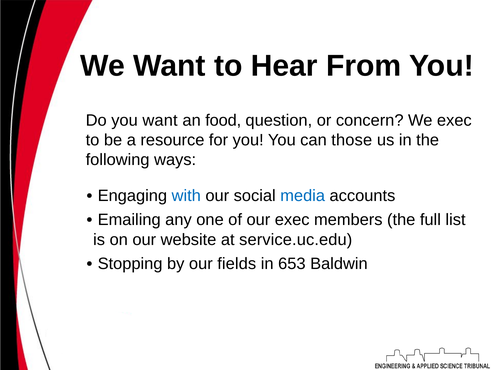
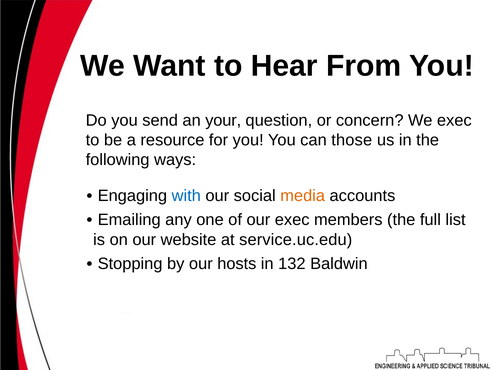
you want: want -> send
food: food -> your
media colour: blue -> orange
fields: fields -> hosts
653: 653 -> 132
